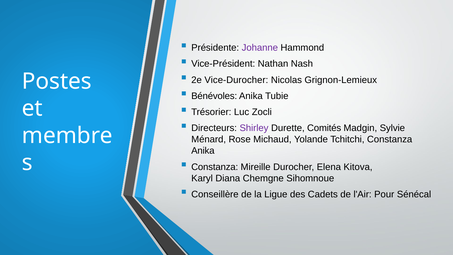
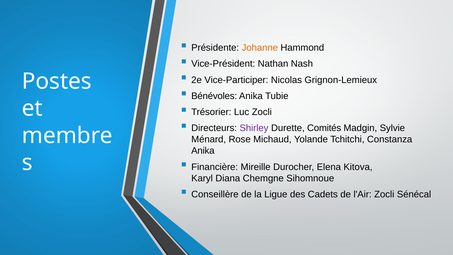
Johanne colour: purple -> orange
Vice-Durocher: Vice-Durocher -> Vice-Participer
Constanza at (215, 167): Constanza -> Financière
l'Air Pour: Pour -> Zocli
